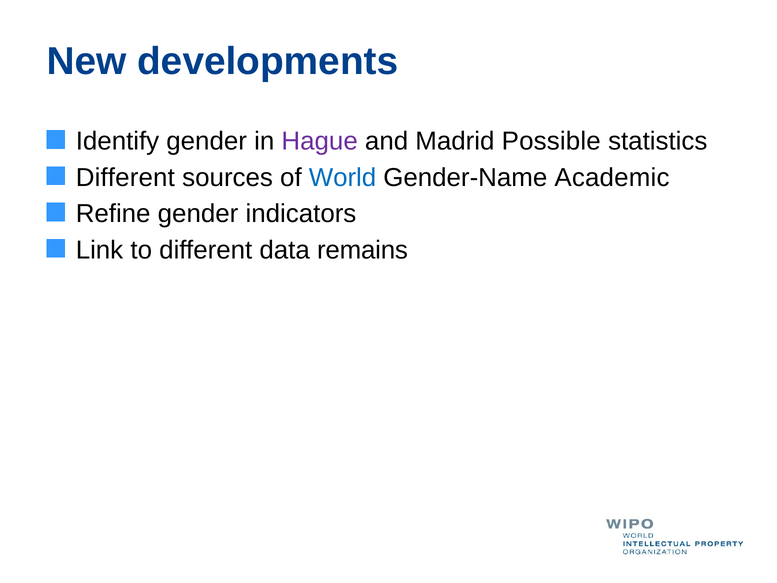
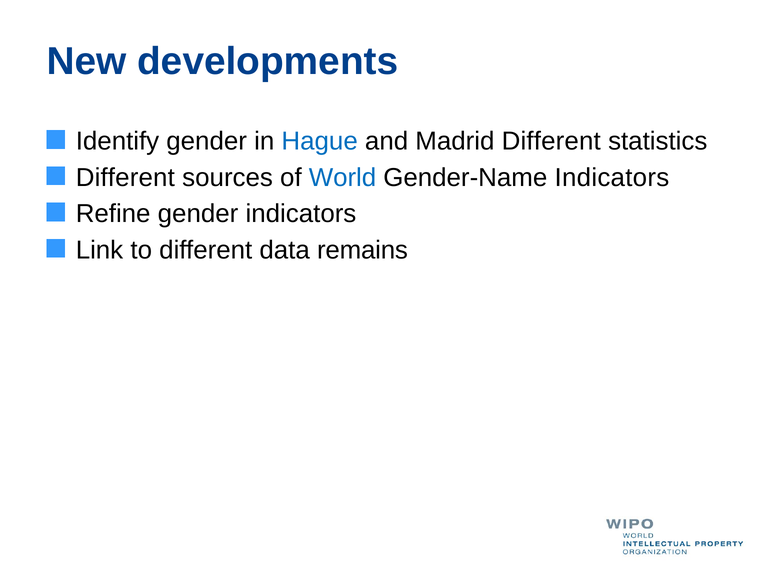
Hague colour: purple -> blue
Madrid Possible: Possible -> Different
Gender-Name Academic: Academic -> Indicators
